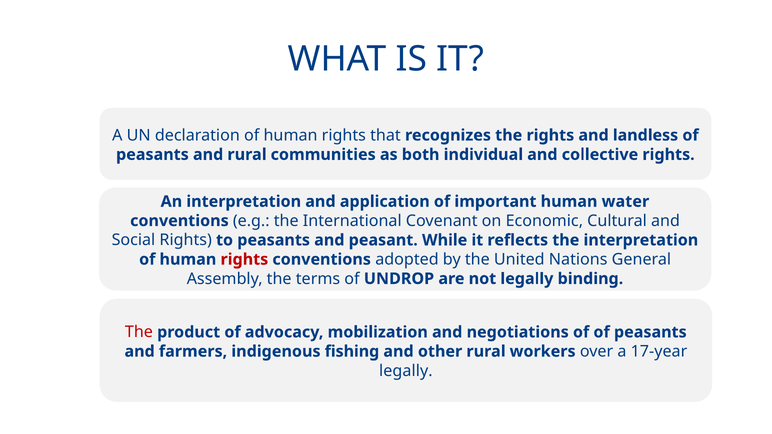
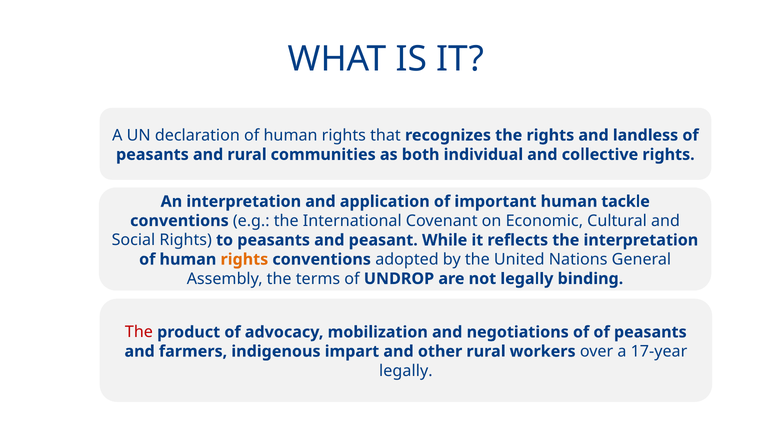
water: water -> tackle
rights at (244, 260) colour: red -> orange
fishing: fishing -> impart
